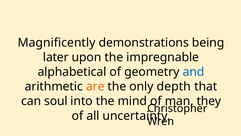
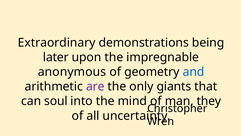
Magnificently: Magnificently -> Extraordinary
alphabetical: alphabetical -> anonymous
are colour: orange -> purple
depth: depth -> giants
